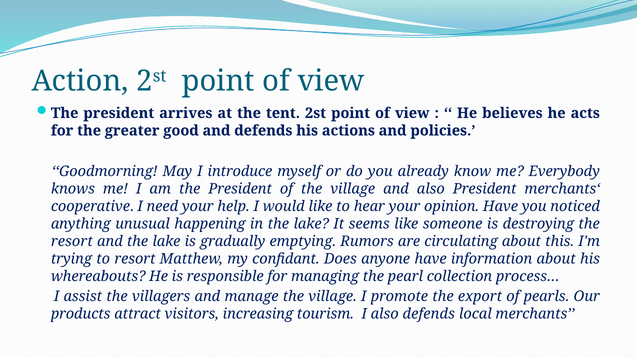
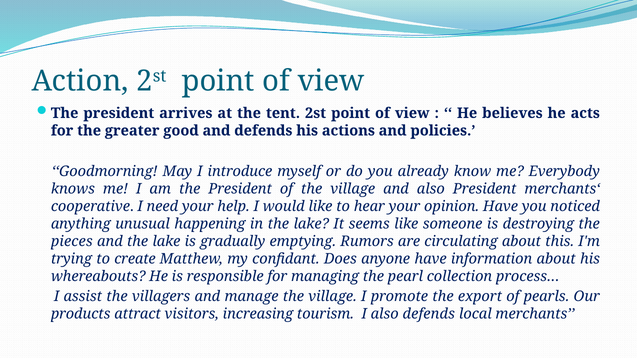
resort at (72, 242): resort -> pieces
to resort: resort -> create
